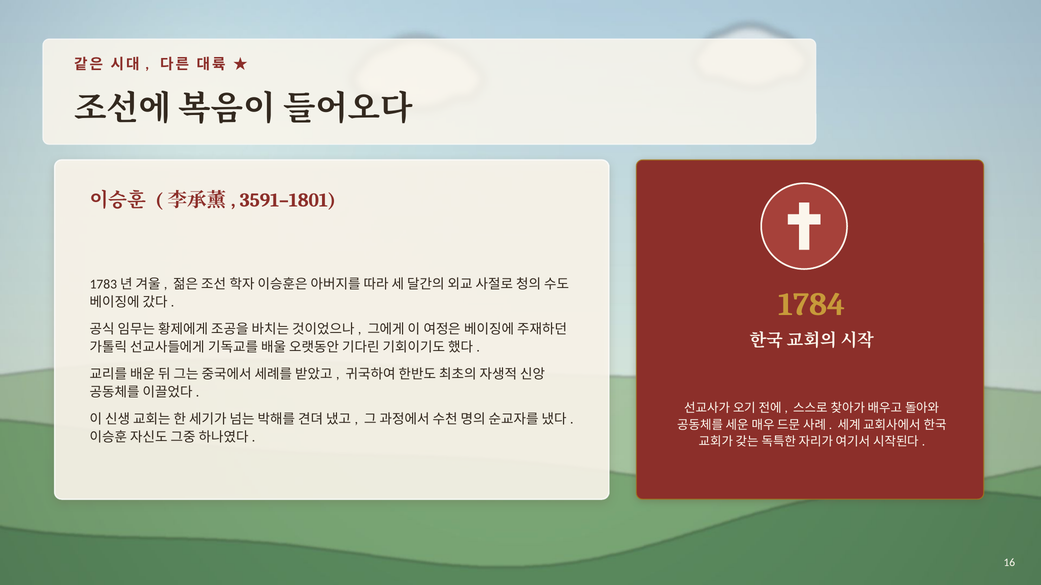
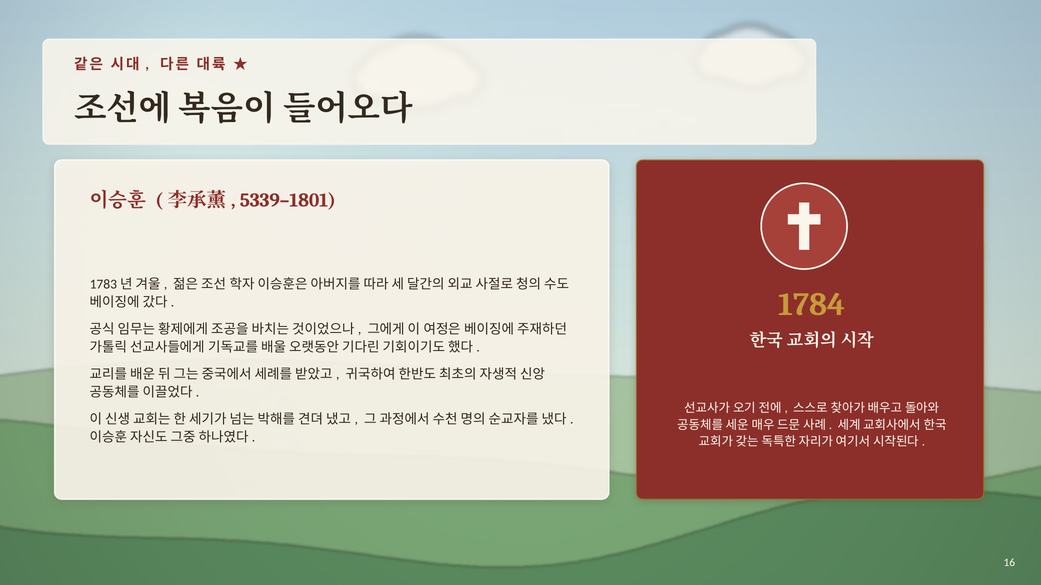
3591–1801: 3591–1801 -> 5339–1801
